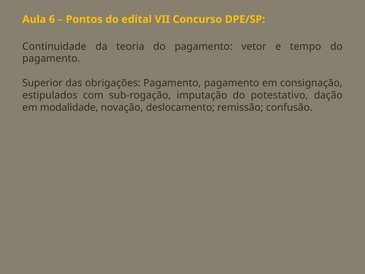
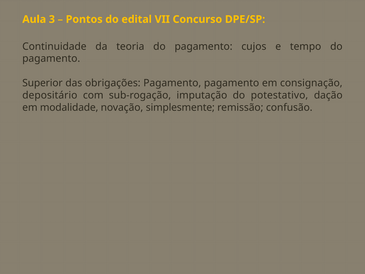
6: 6 -> 3
vetor: vetor -> cujos
estipulados: estipulados -> depositário
deslocamento: deslocamento -> simplesmente
